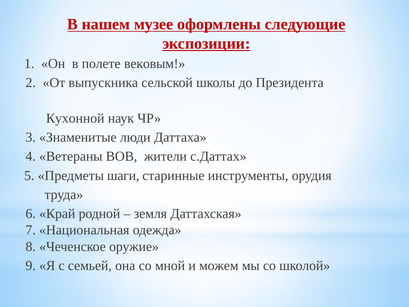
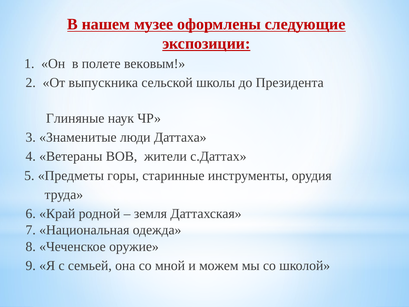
Кухонной: Кухонной -> Глиняные
шаги: шаги -> горы
